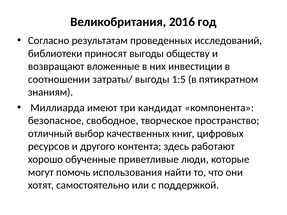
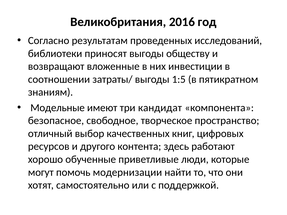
Миллиарда: Миллиарда -> Модельные
использования: использования -> модернизации
